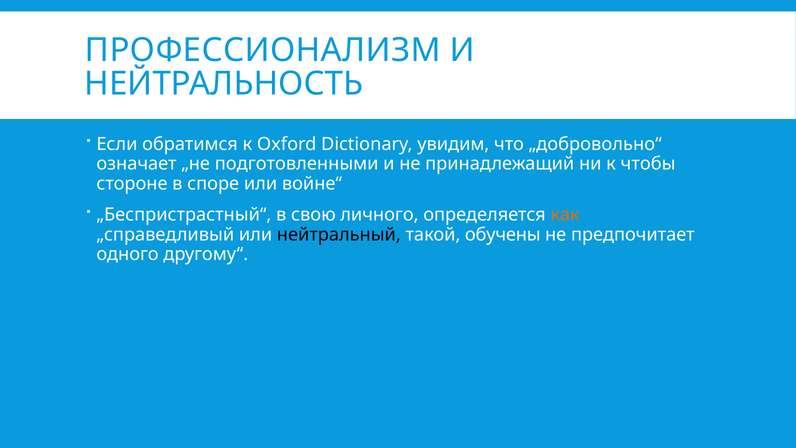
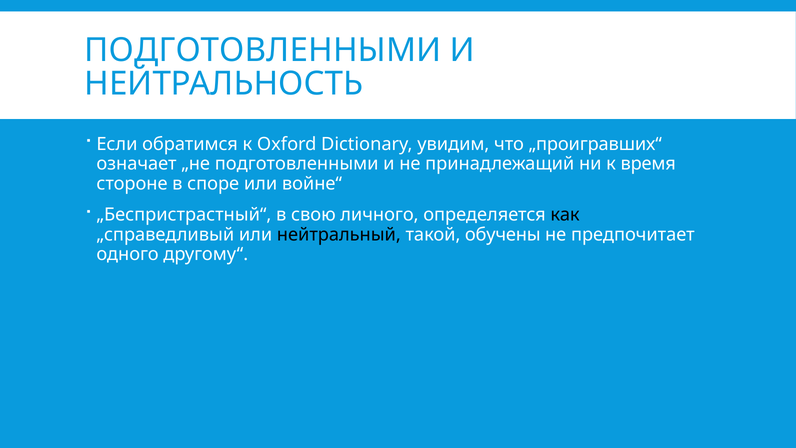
ПРОФЕССИОНАЛИЗМ at (263, 50): ПРОФЕССИОНАЛИЗМ -> ПОДГОТОВЛЕННЫМИ
„добровольно“: „добровольно“ -> „проигравших“
чтобы: чтобы -> время
как colour: orange -> black
